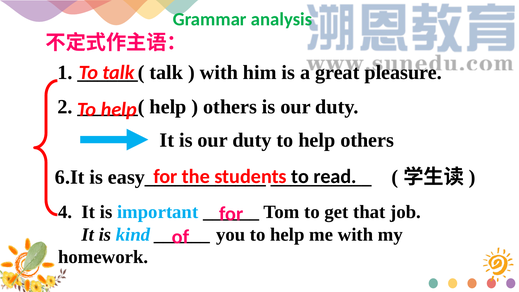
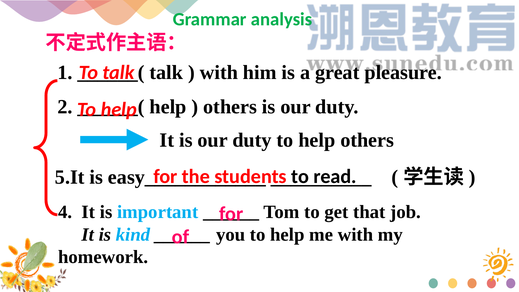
6.It: 6.It -> 5.It
